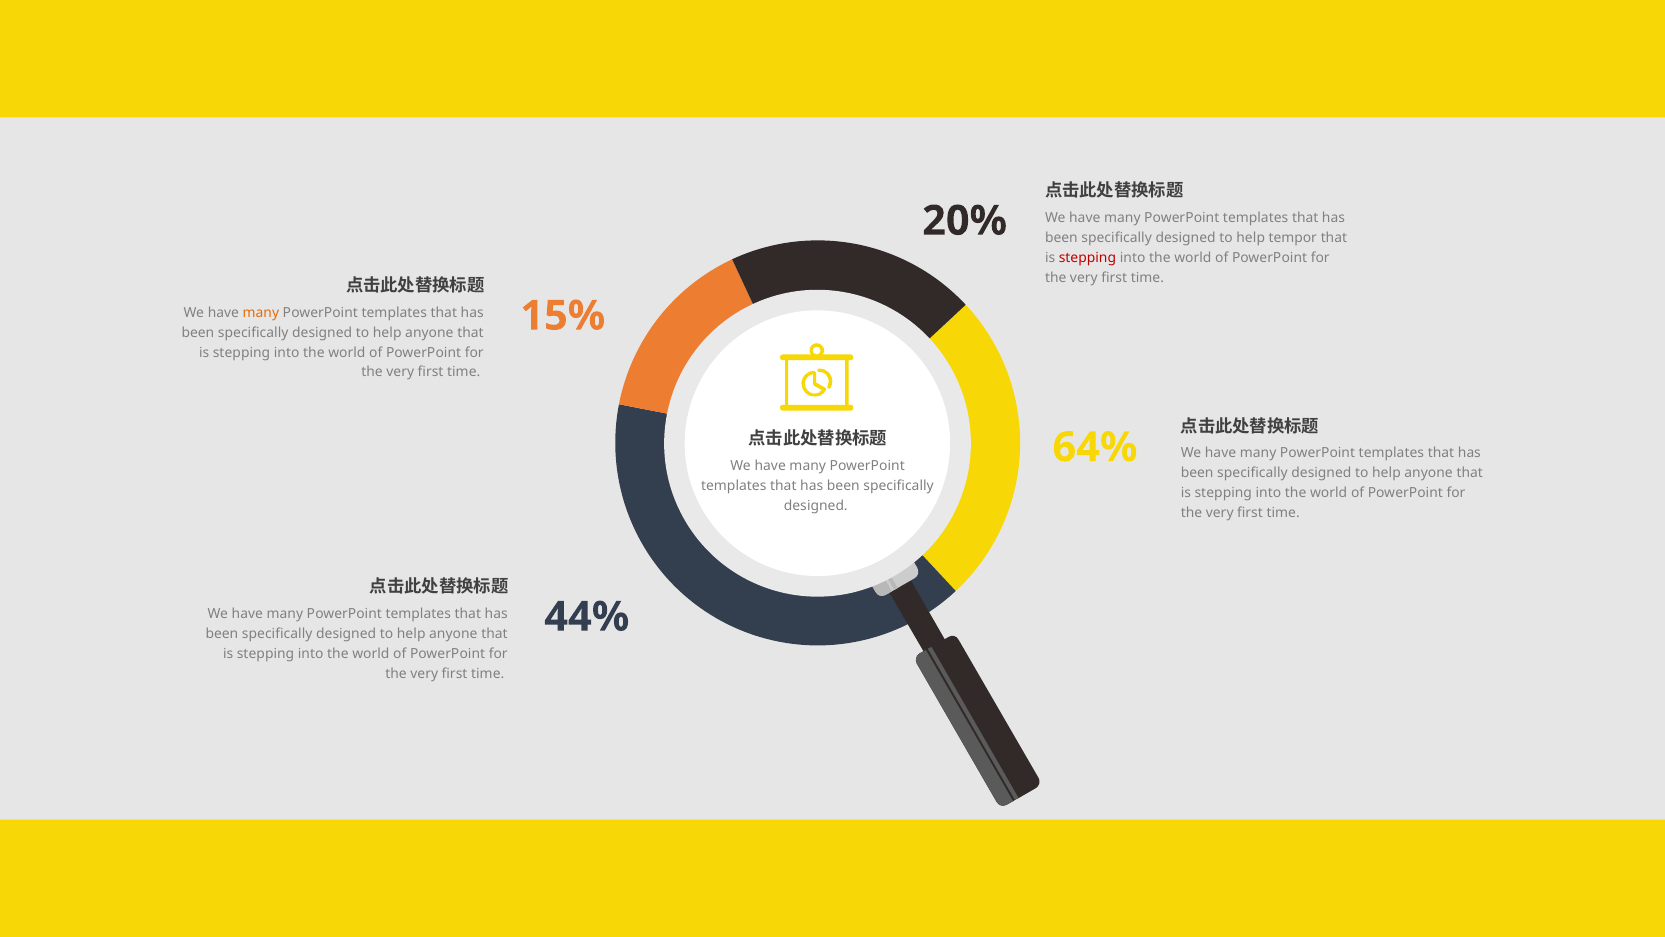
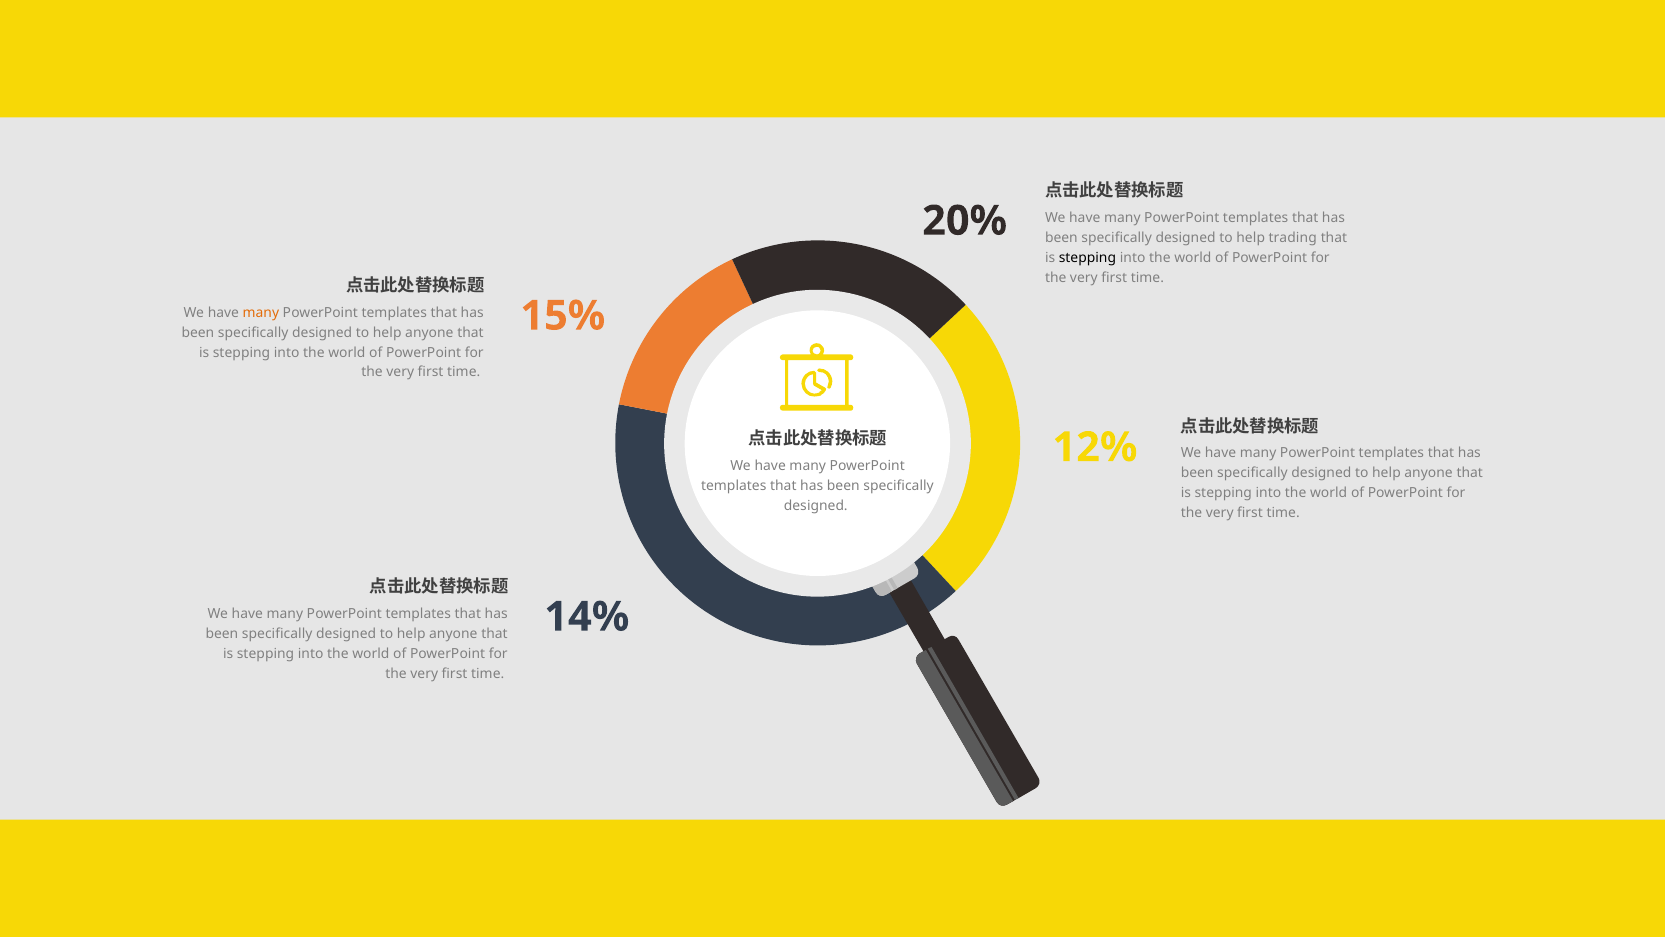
tempor: tempor -> trading
stepping at (1087, 258) colour: red -> black
64%: 64% -> 12%
44%: 44% -> 14%
